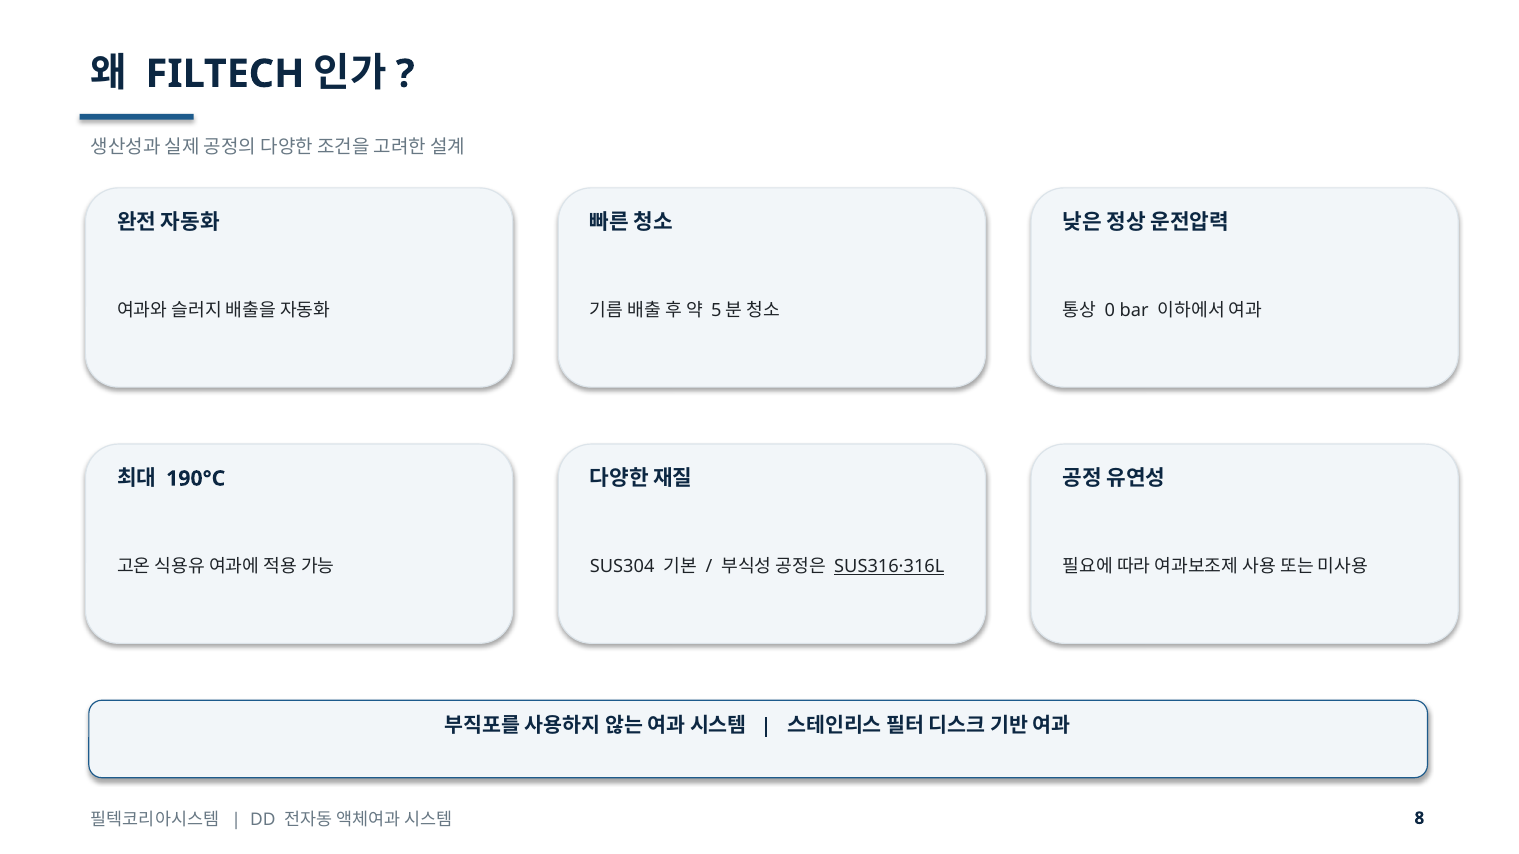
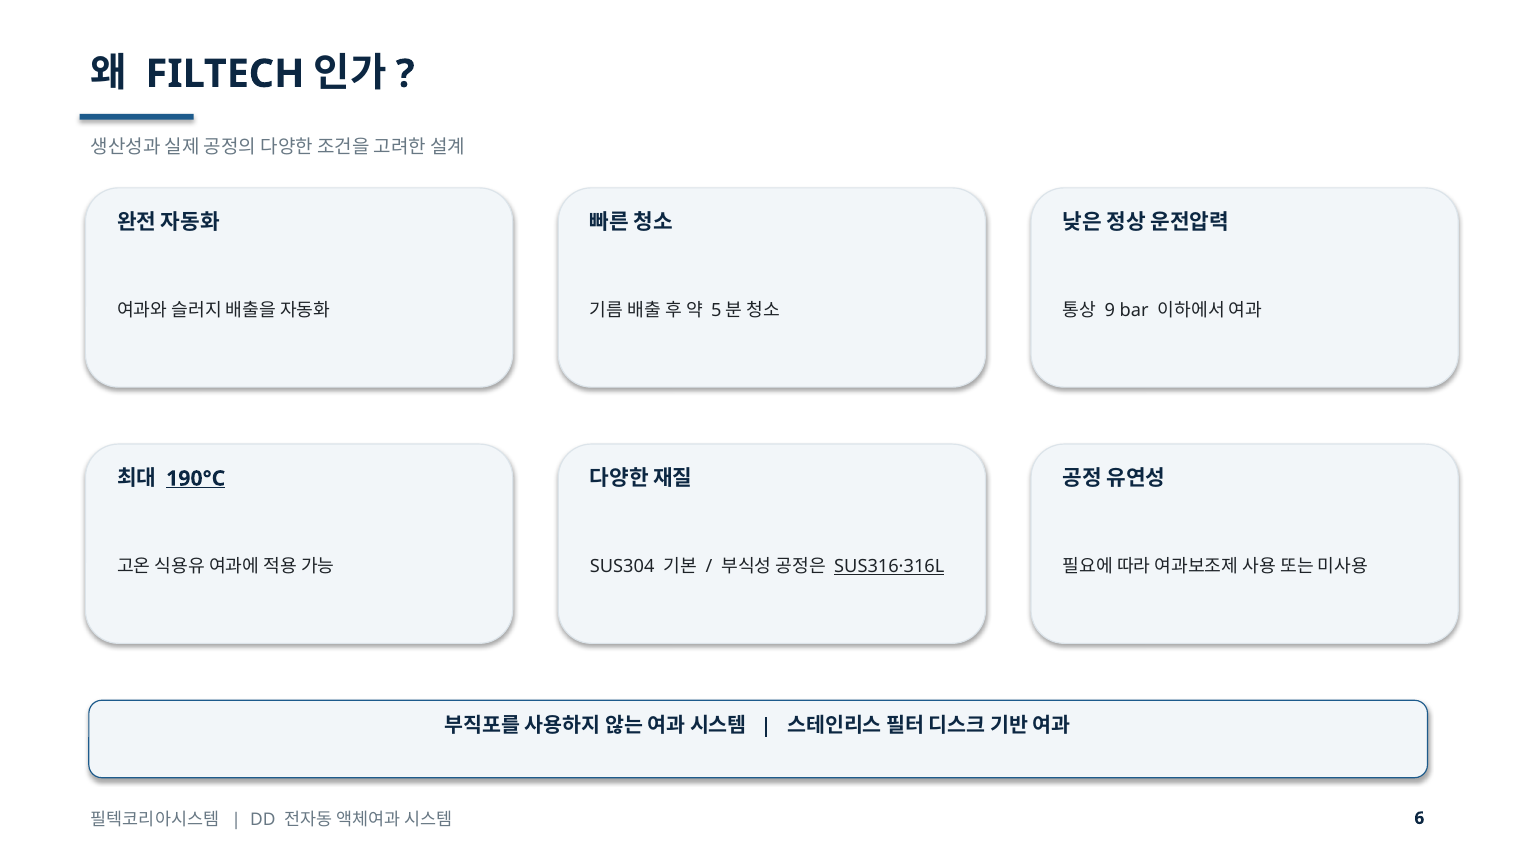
0: 0 -> 9
190°C underline: none -> present
8: 8 -> 6
